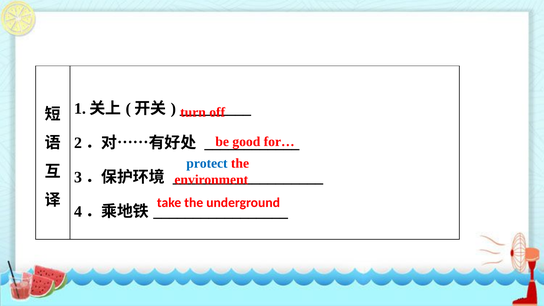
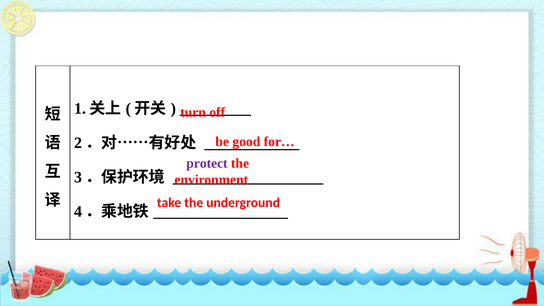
protect colour: blue -> purple
